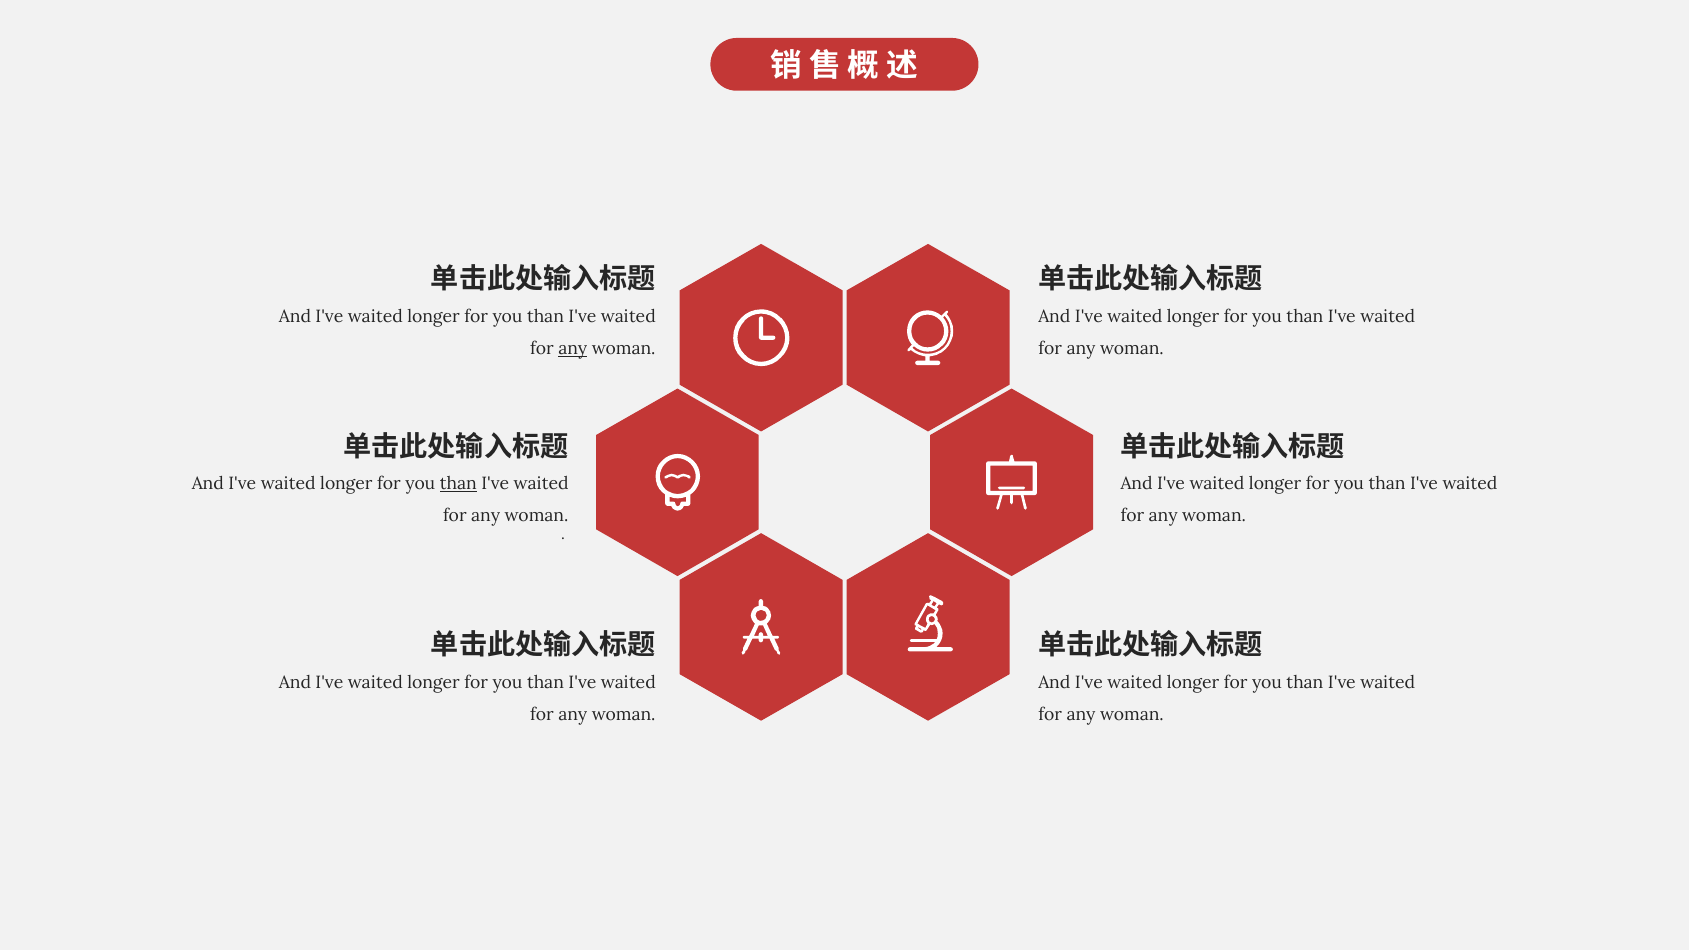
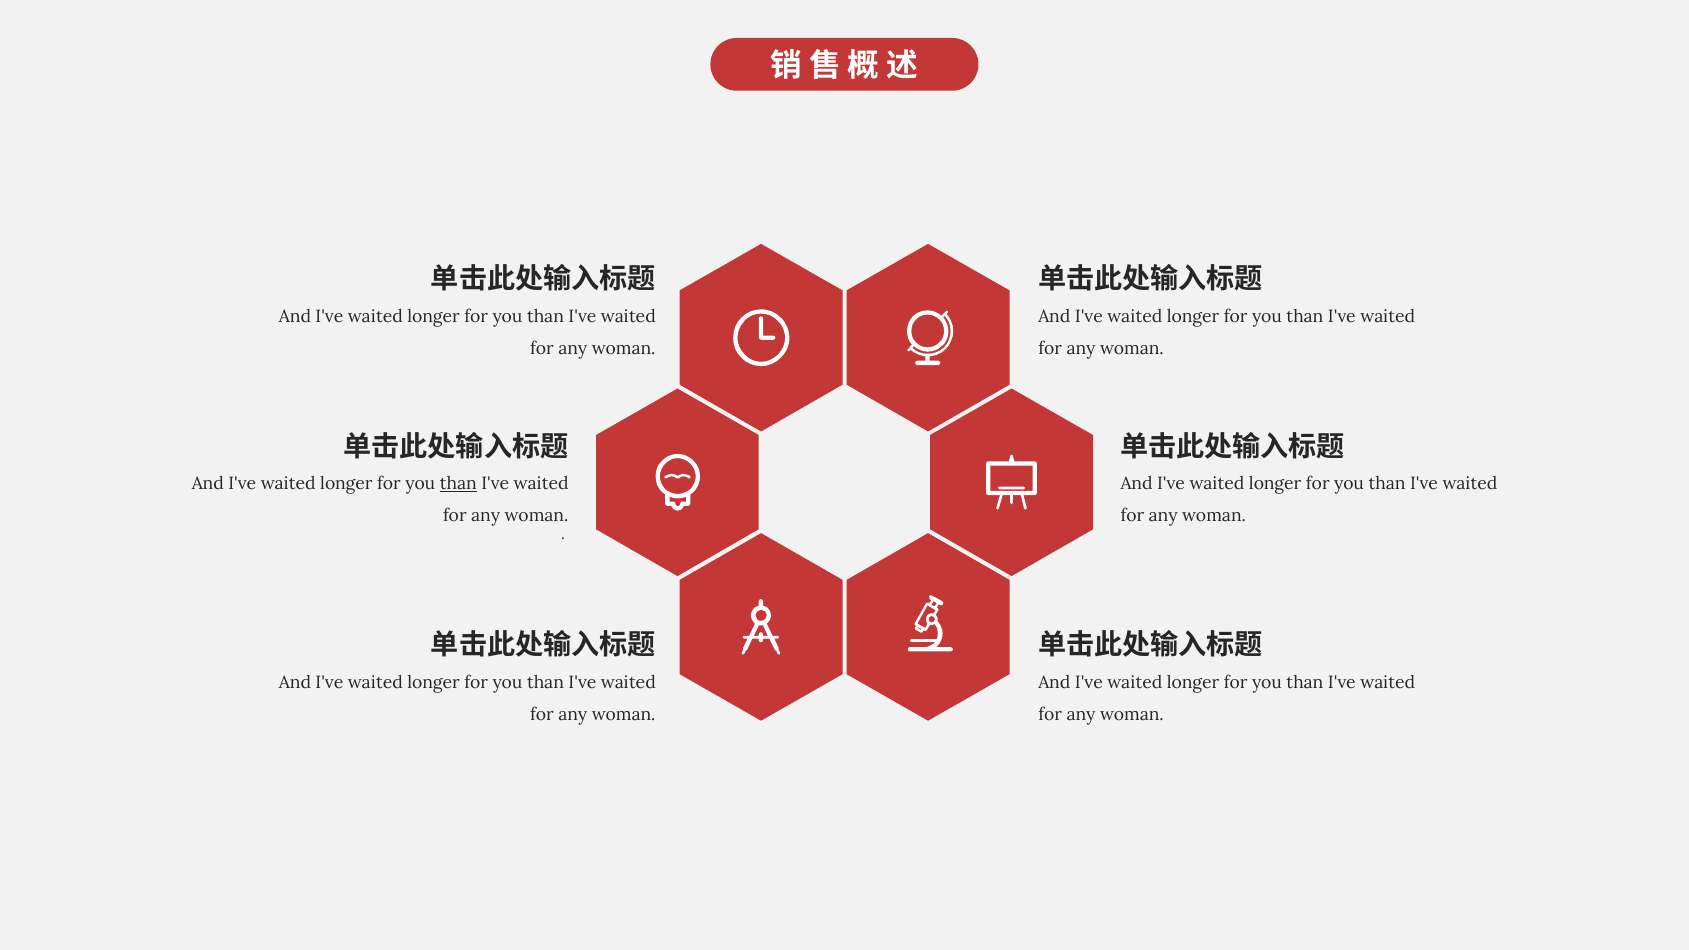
any at (573, 349) underline: present -> none
